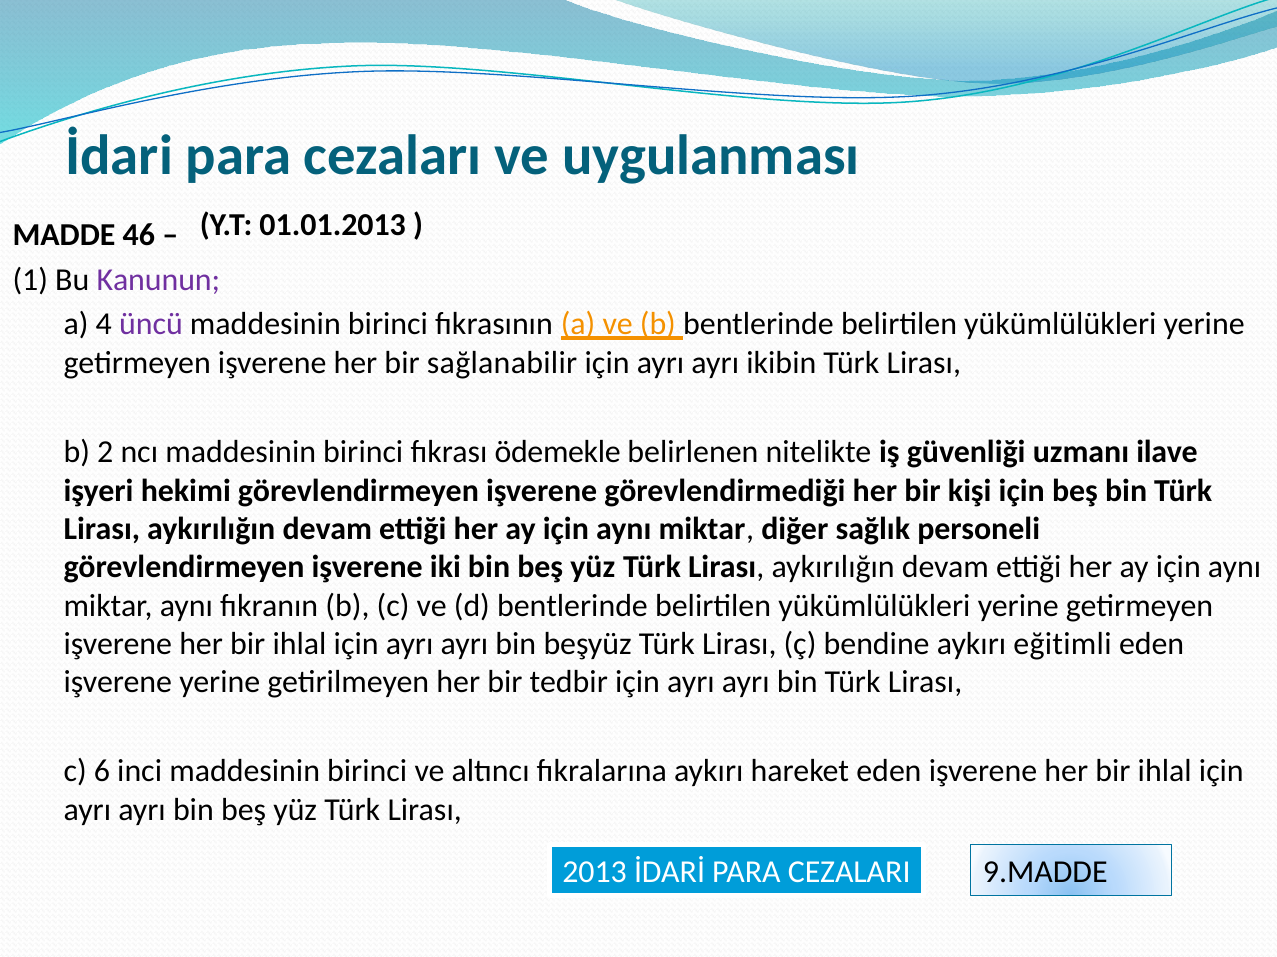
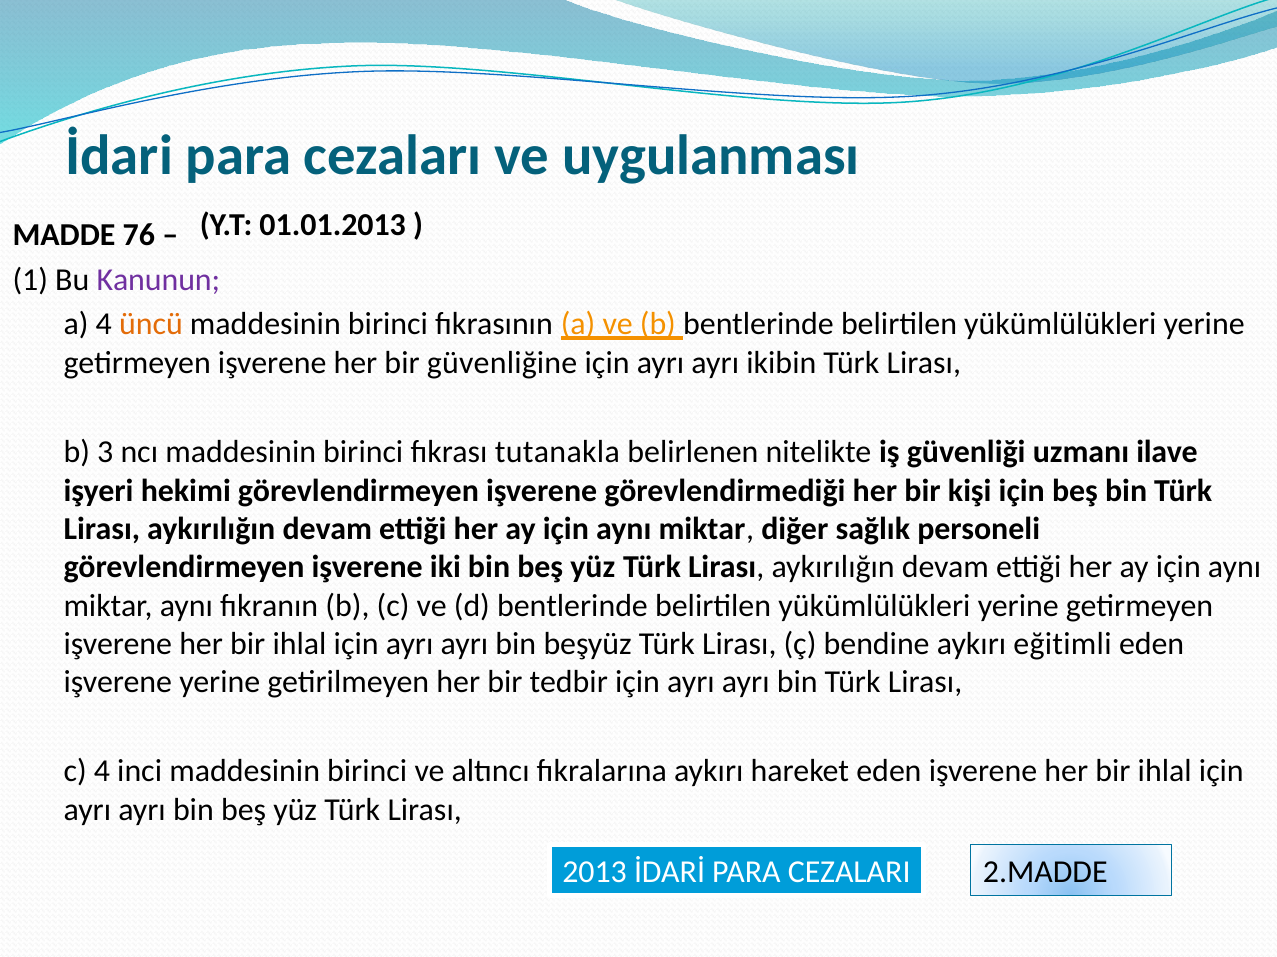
46: 46 -> 76
üncü colour: purple -> orange
sağlanabilir: sağlanabilir -> güvenliğine
2: 2 -> 3
ödemekle: ödemekle -> tutanakla
c 6: 6 -> 4
9.MADDE: 9.MADDE -> 2.MADDE
